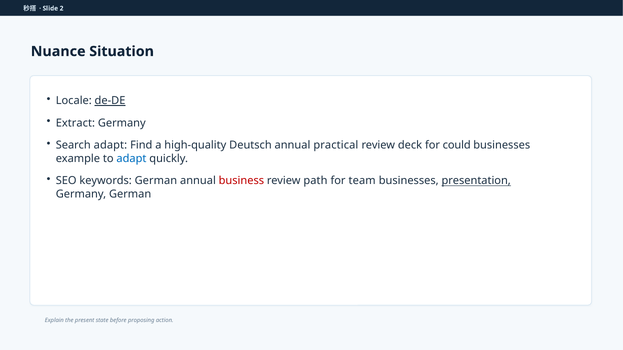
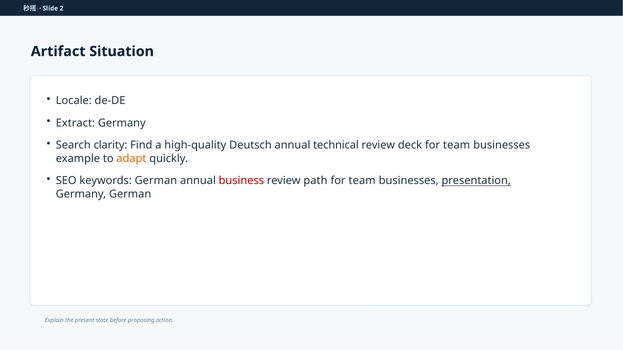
Nuance: Nuance -> Artifact
de-DE underline: present -> none
Search adapt: adapt -> clarity
practical: practical -> technical
deck for could: could -> team
adapt at (131, 159) colour: blue -> orange
